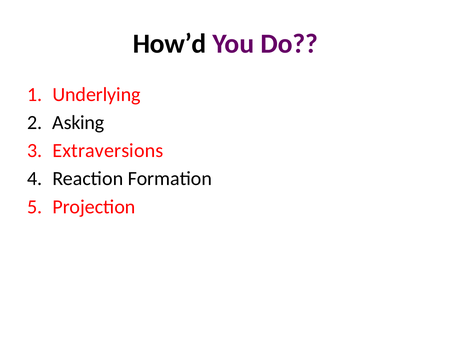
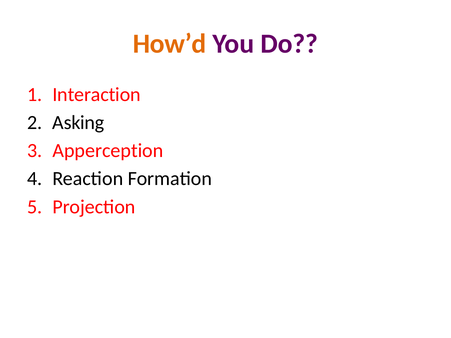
How’d colour: black -> orange
Underlying: Underlying -> Interaction
Extraversions: Extraversions -> Apperception
